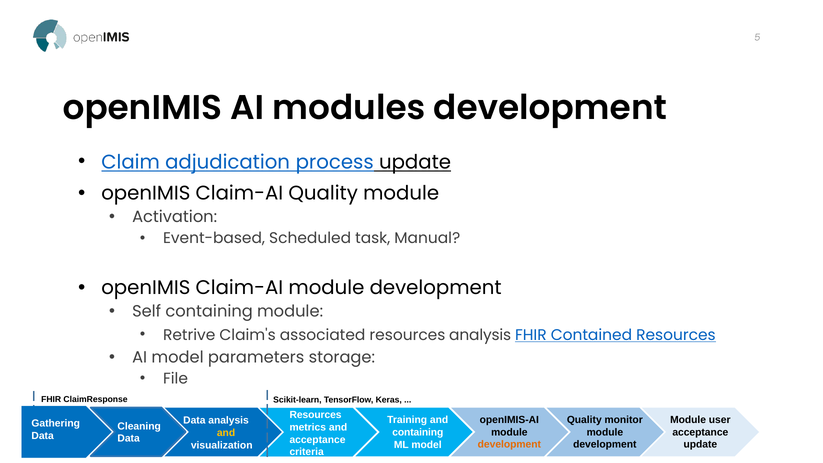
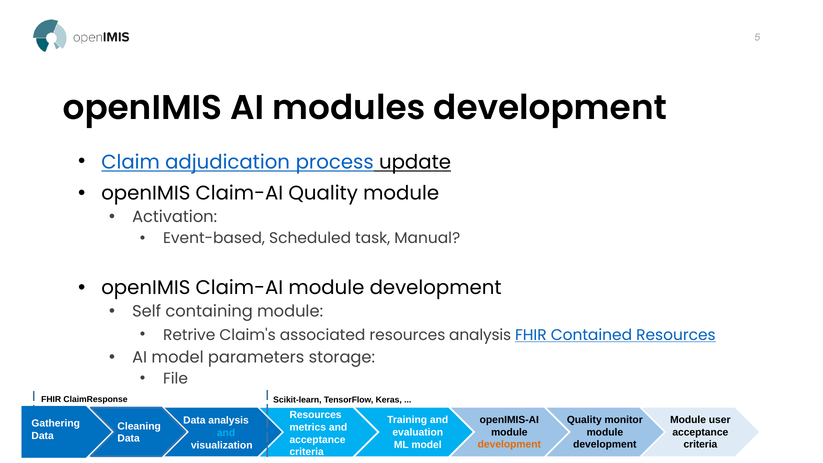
containing at (418, 432): containing -> evaluation
and at (226, 433) colour: yellow -> light blue
update at (700, 444): update -> criteria
